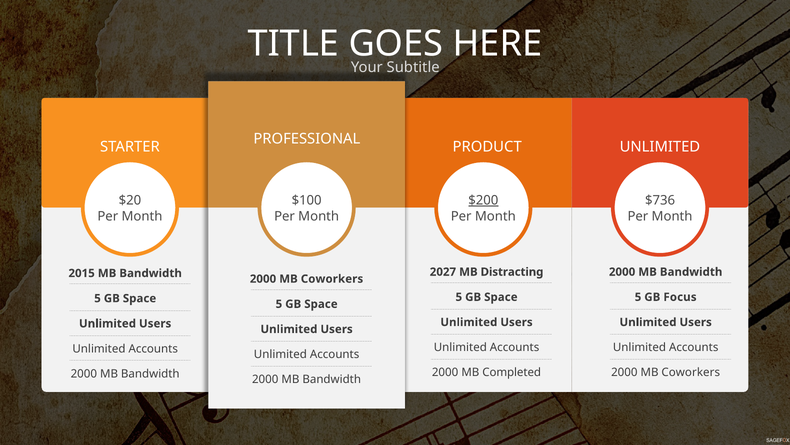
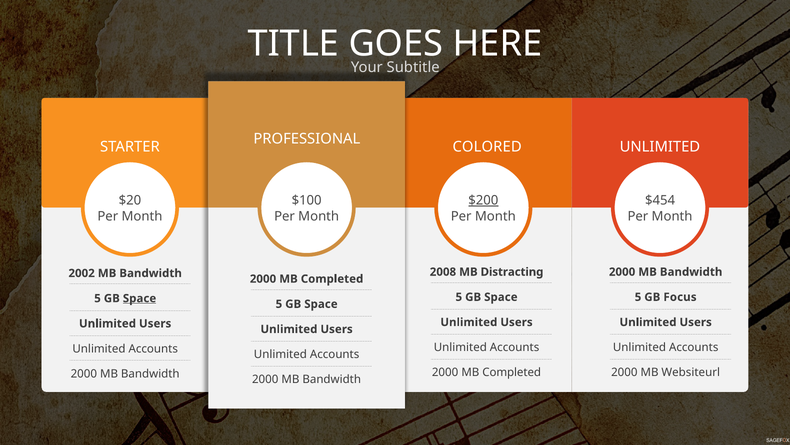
PRODUCT: PRODUCT -> COLORED
$736: $736 -> $454
2027: 2027 -> 2008
2015: 2015 -> 2002
Coworkers at (332, 279): Coworkers -> Completed
Space at (140, 298) underline: none -> present
Coworkers at (691, 372): Coworkers -> Websiteurl
